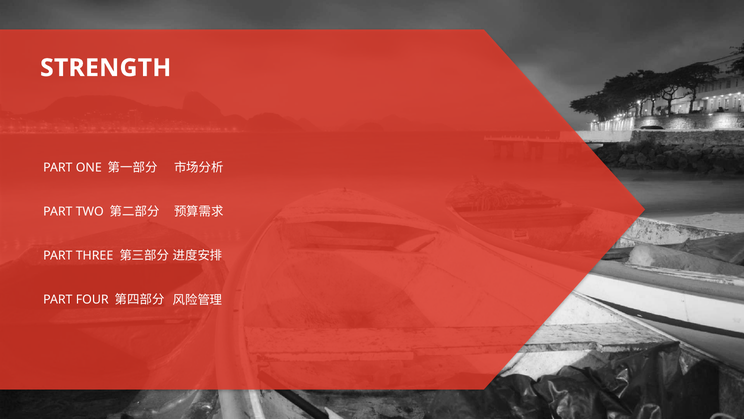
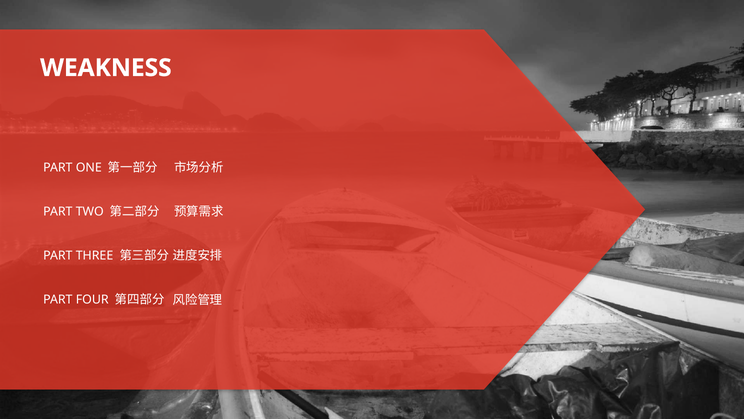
STRENGTH: STRENGTH -> WEAKNESS
